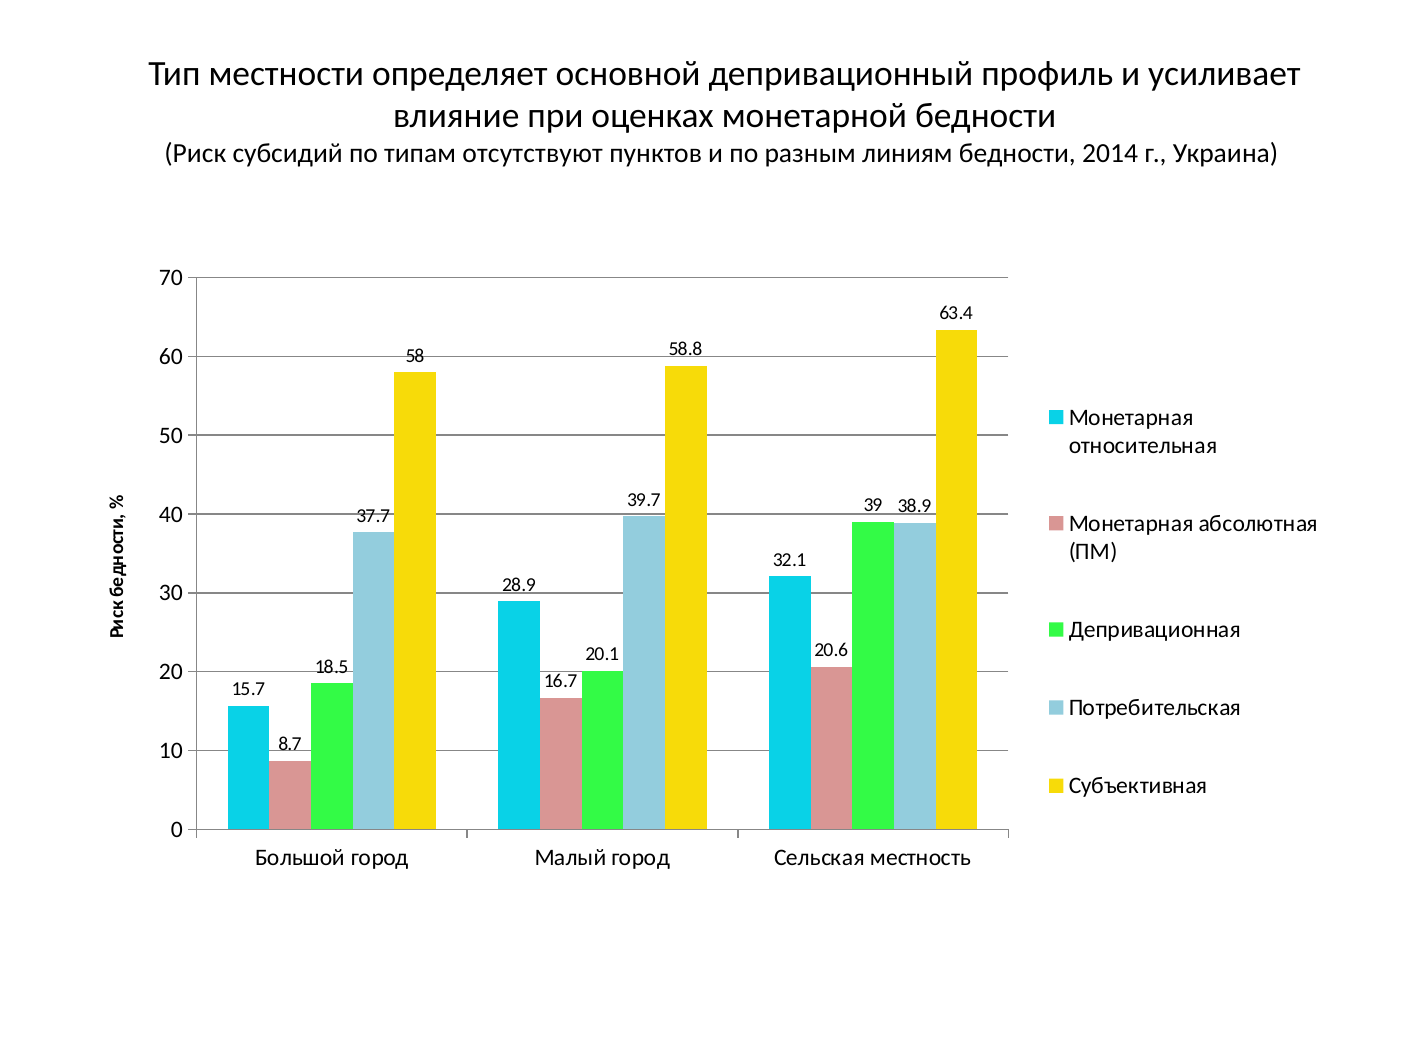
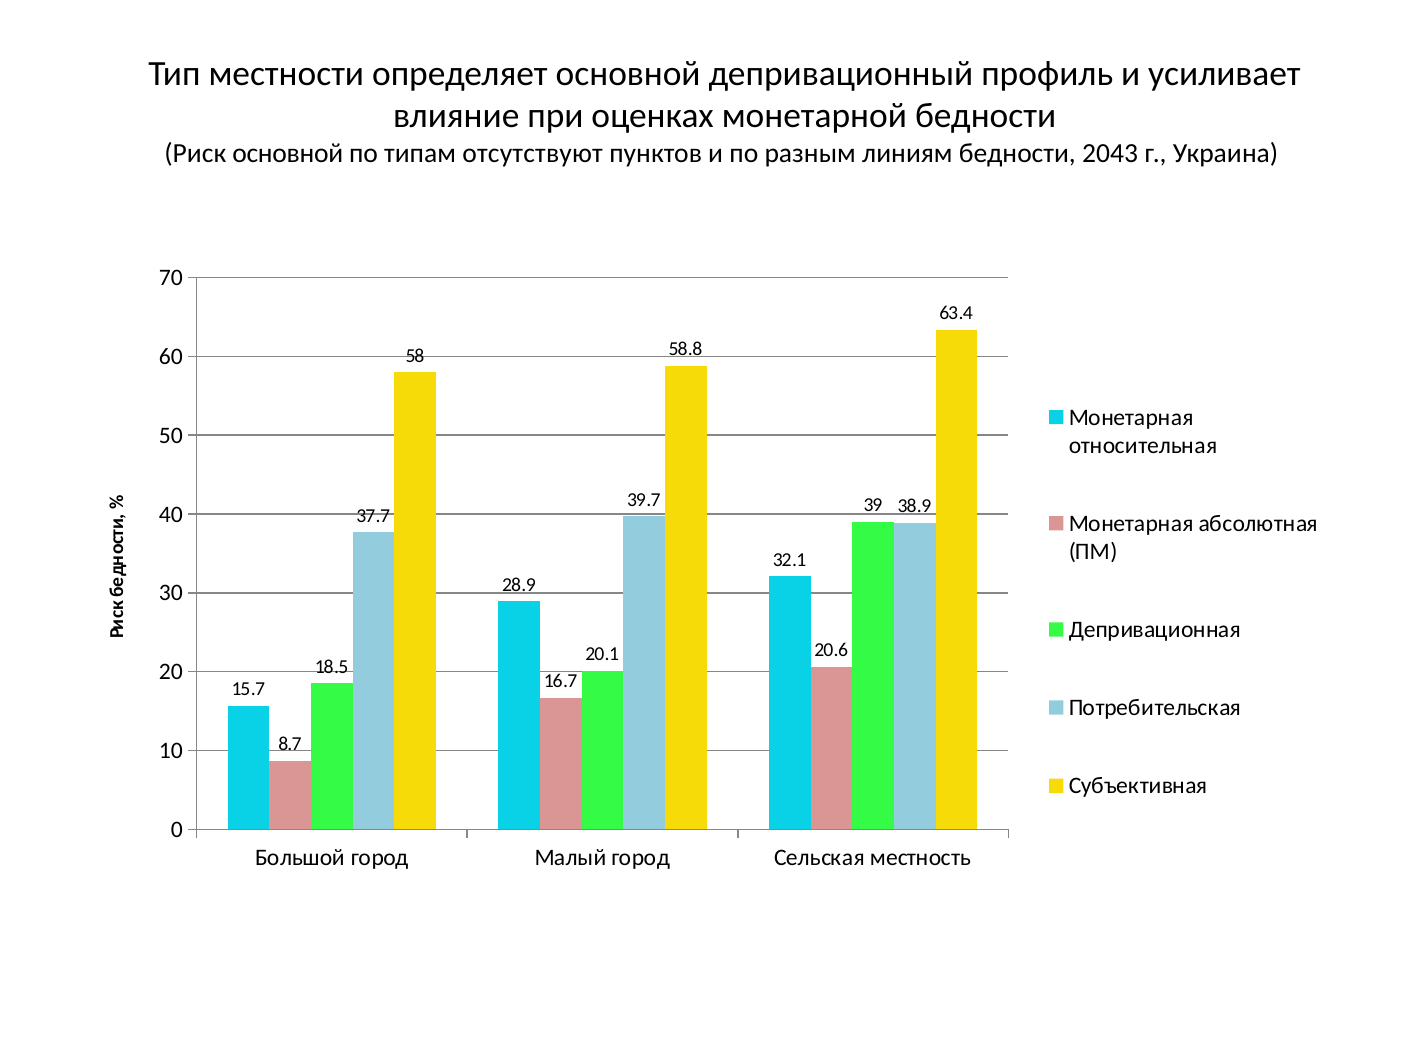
Риск субсидий: субсидий -> основной
2014: 2014 -> 2043
